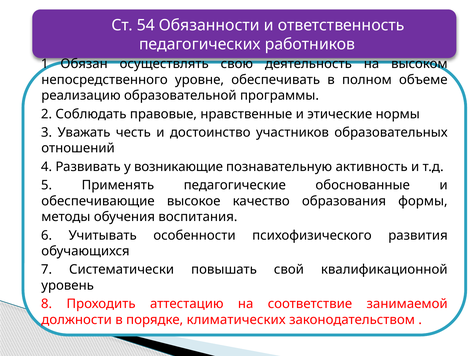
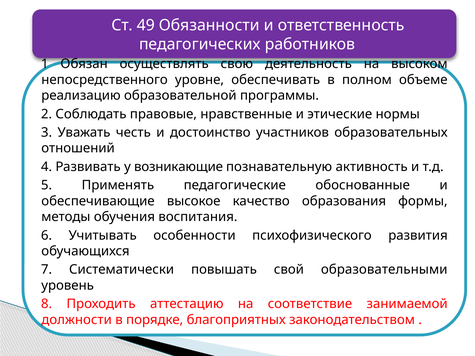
54: 54 -> 49
квалификационной: квалификационной -> образовательными
климатических: климатических -> благоприятных
